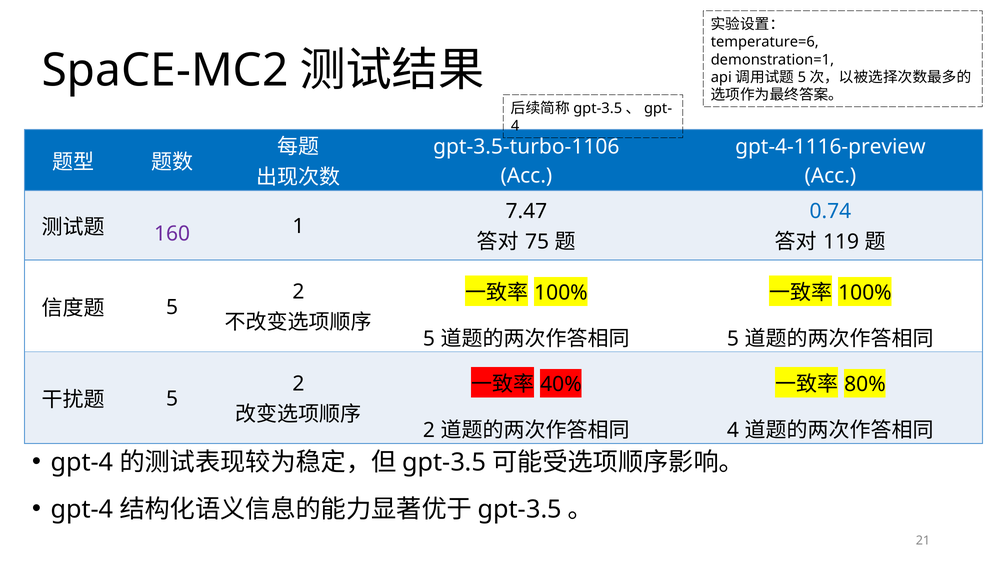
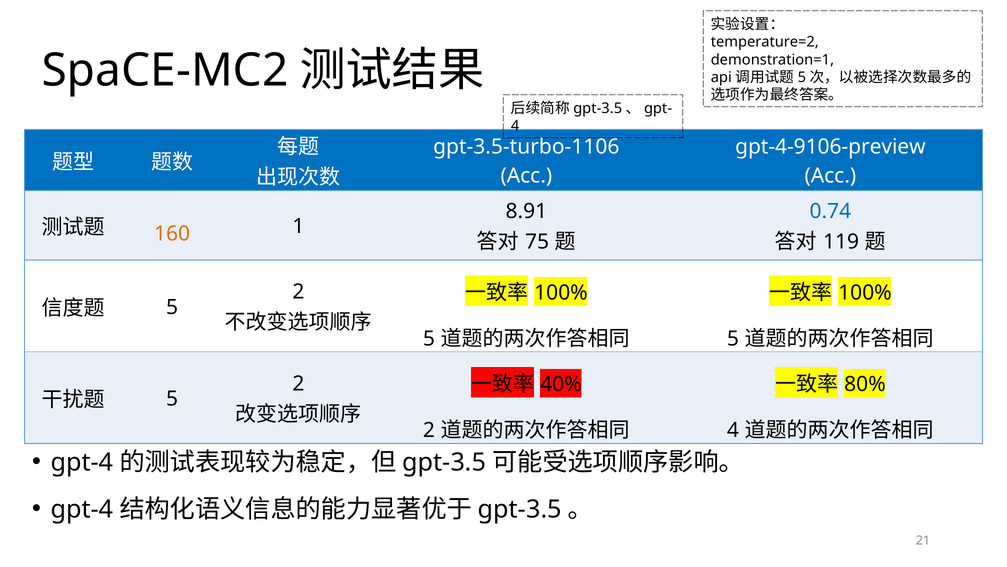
temperature=6: temperature=6 -> temperature=2
gpt-4-1116-preview: gpt-4-1116-preview -> gpt-4-9106-preview
7.47: 7.47 -> 8.91
160 colour: purple -> orange
